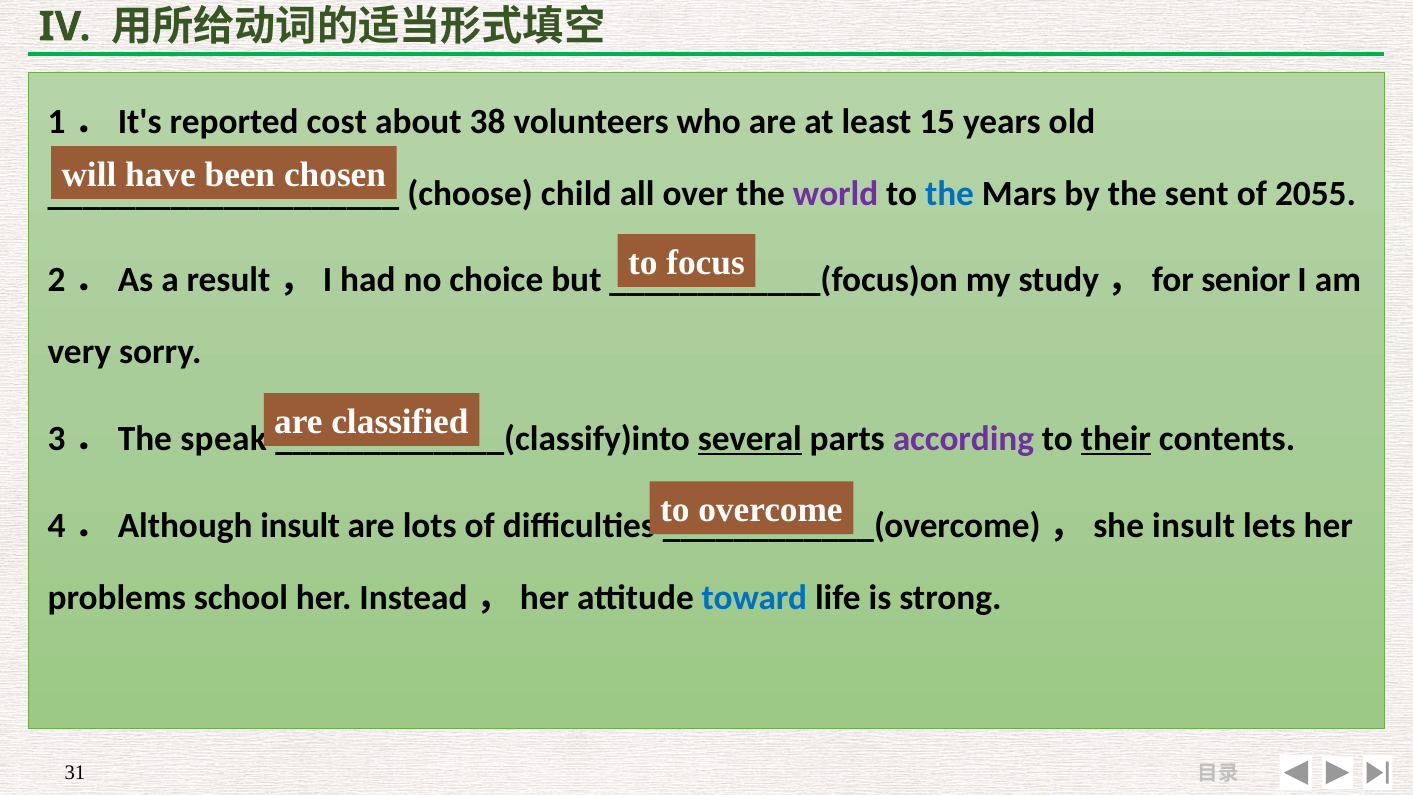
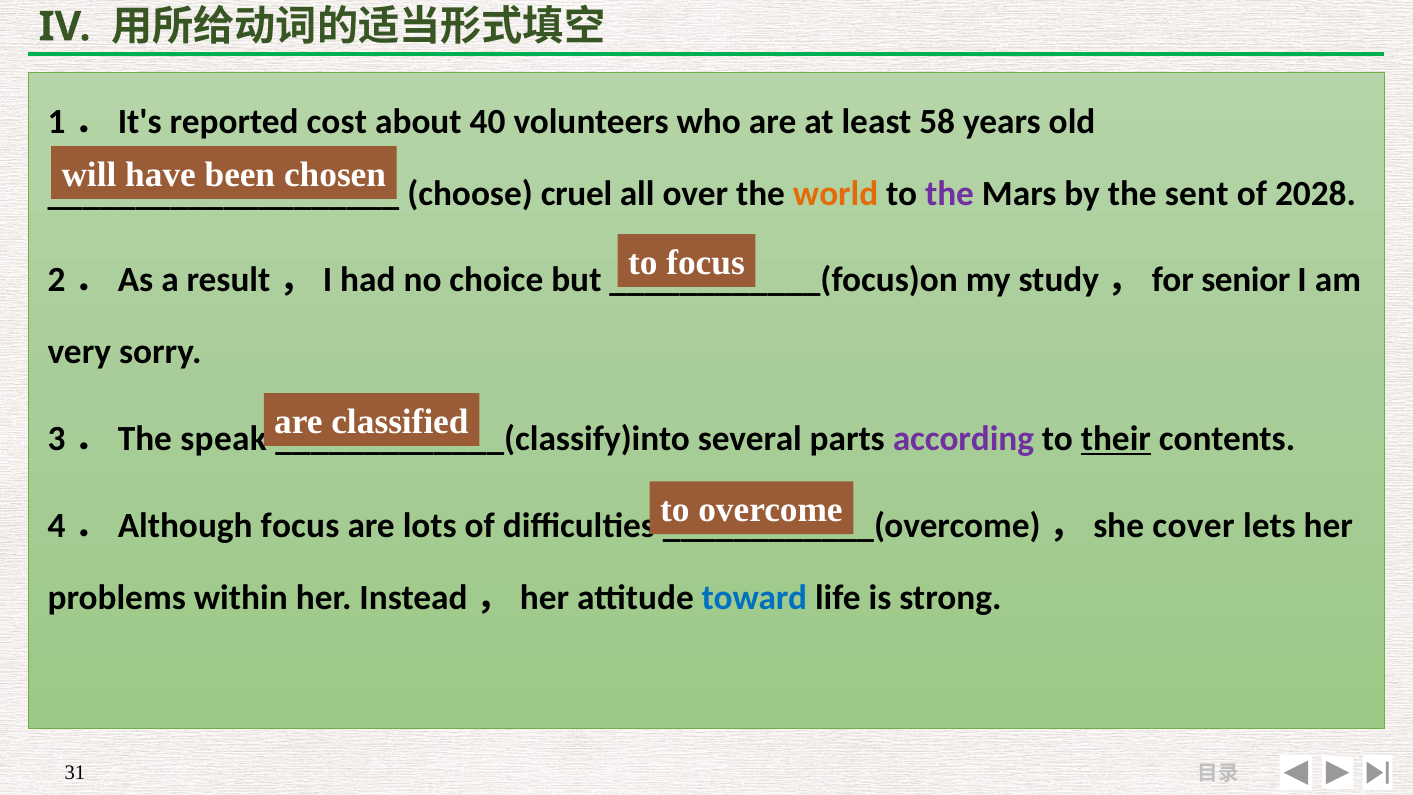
38: 38 -> 40
15: 15 -> 58
child: child -> cruel
world colour: purple -> orange
the at (950, 193) colour: blue -> purple
2055: 2055 -> 2028
several underline: present -> none
4．Although insult: insult -> focus
insult at (1194, 526): insult -> cover
school: school -> within
